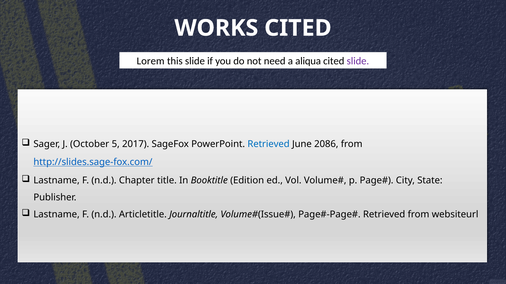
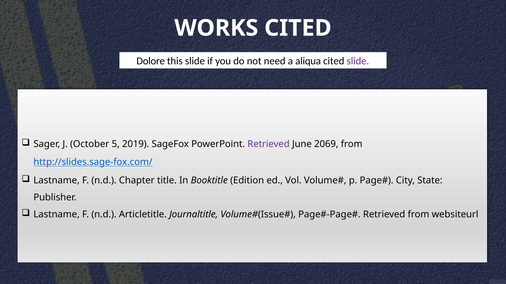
Lorem: Lorem -> Dolore
2017: 2017 -> 2019
Retrieved at (269, 144) colour: blue -> purple
2086: 2086 -> 2069
